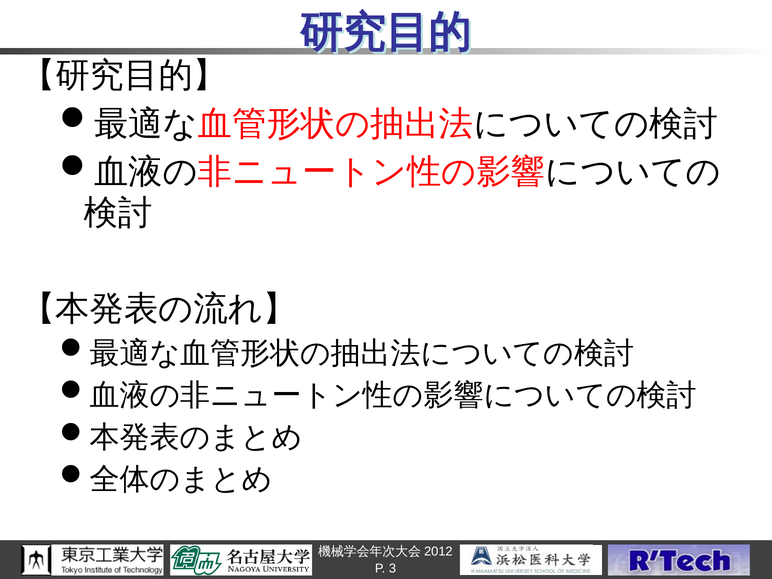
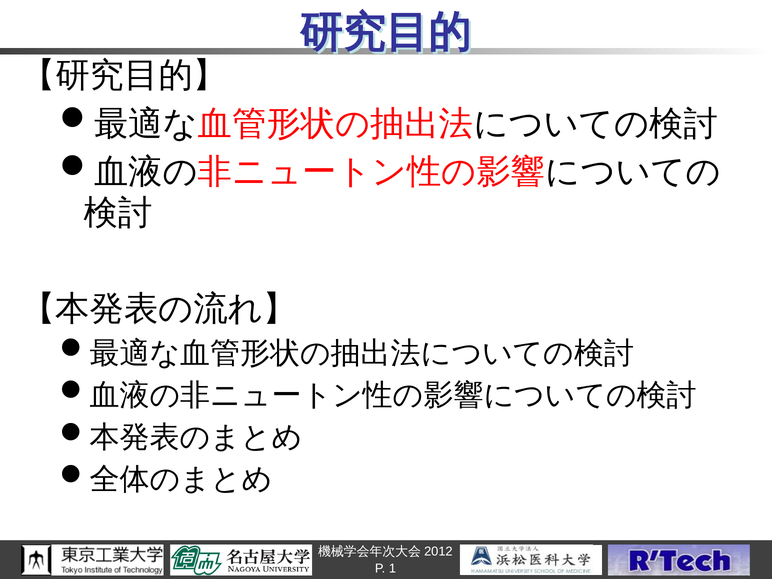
3: 3 -> 1
